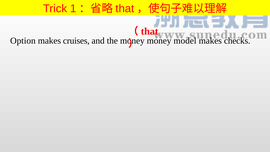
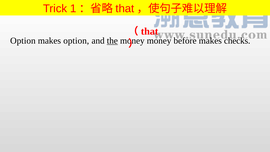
makes cruises: cruises -> option
the underline: none -> present
model: model -> before
